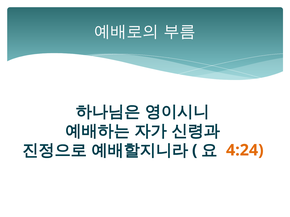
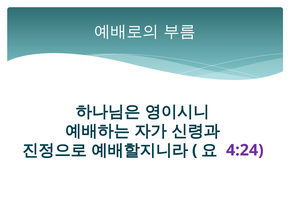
4:24 colour: orange -> purple
